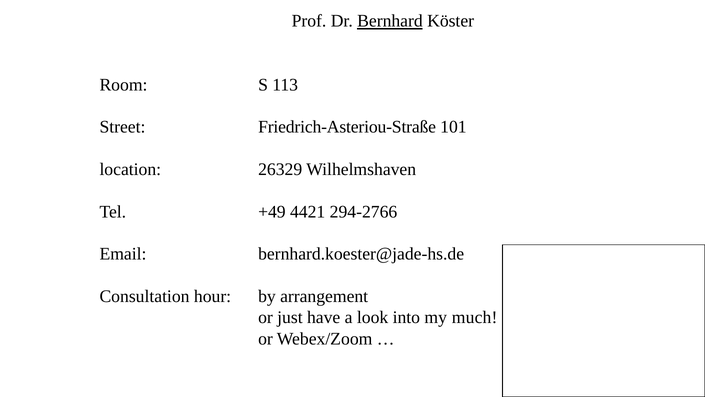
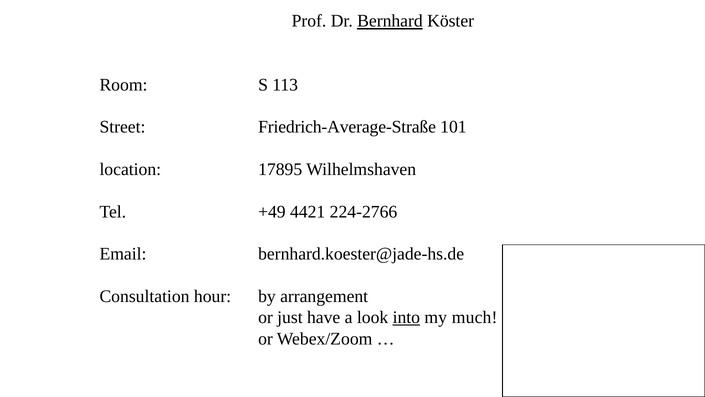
Friedrich-Asteriou-Straße: Friedrich-Asteriou-Straße -> Friedrich-Average-Straße
26329: 26329 -> 17895
294-2766: 294-2766 -> 224-2766
into underline: none -> present
